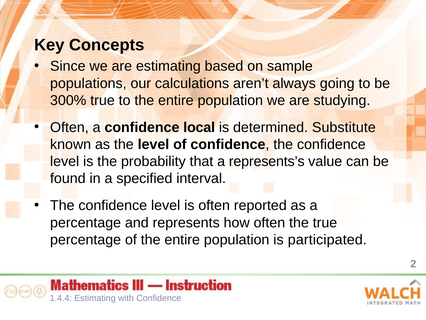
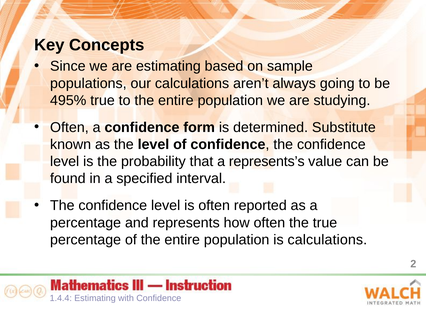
300%: 300% -> 495%
local: local -> form
is participated: participated -> calculations
